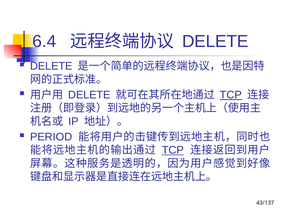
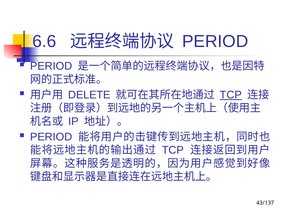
6.4: 6.4 -> 6.6
DELETE at (215, 41): DELETE -> PERIOD
DELETE at (51, 66): DELETE -> PERIOD
TCP at (173, 150) underline: present -> none
